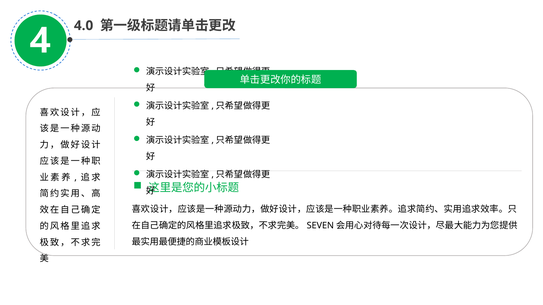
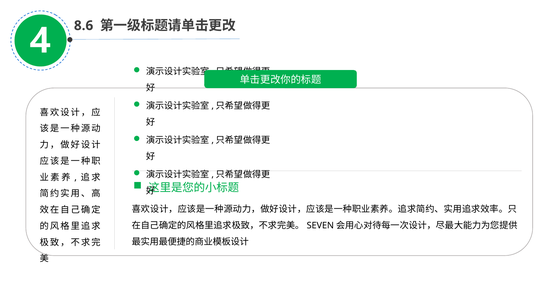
4.0: 4.0 -> 8.6
